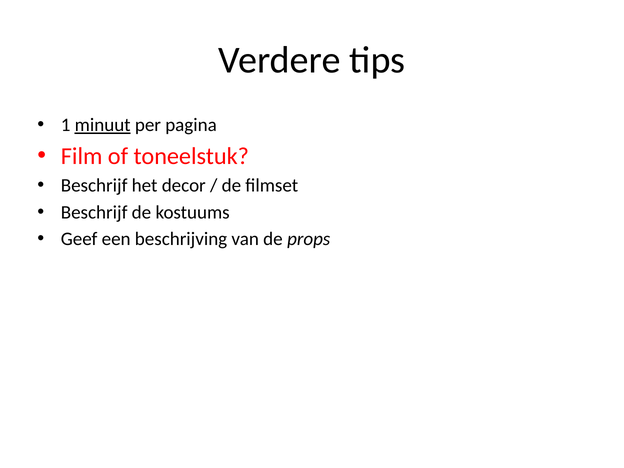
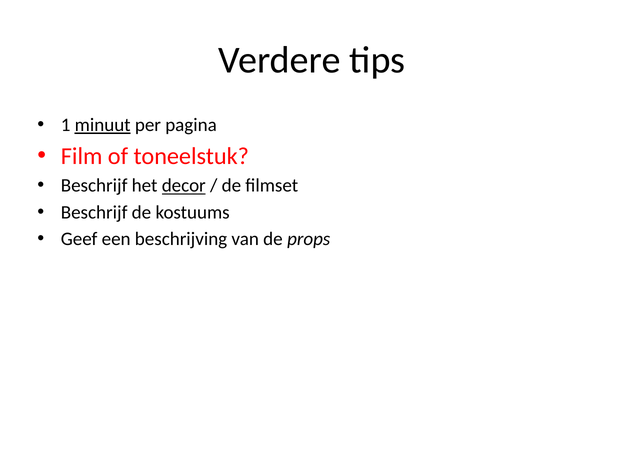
decor underline: none -> present
